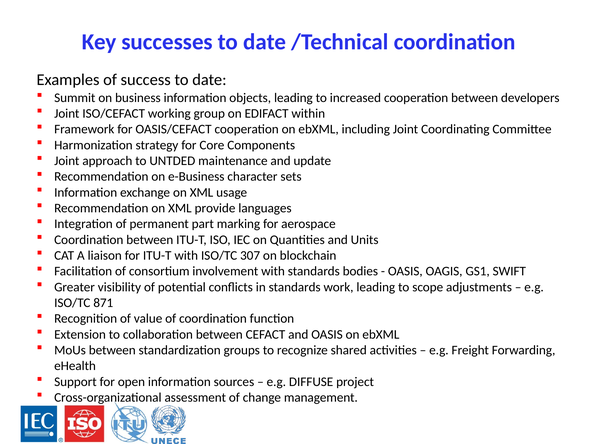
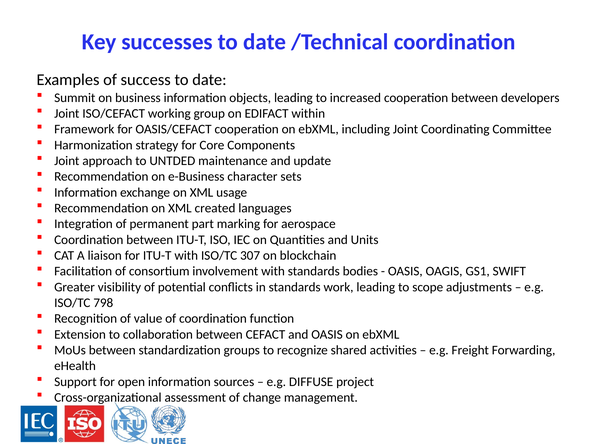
provide: provide -> created
871: 871 -> 798
